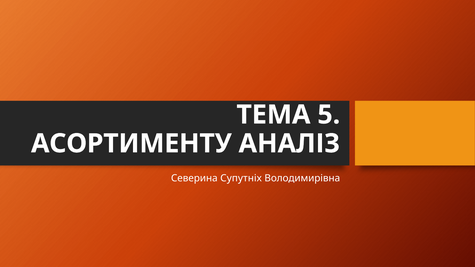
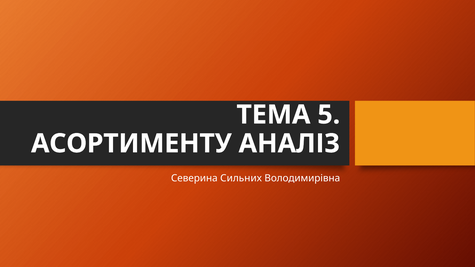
Супутніх: Супутніх -> Сильних
